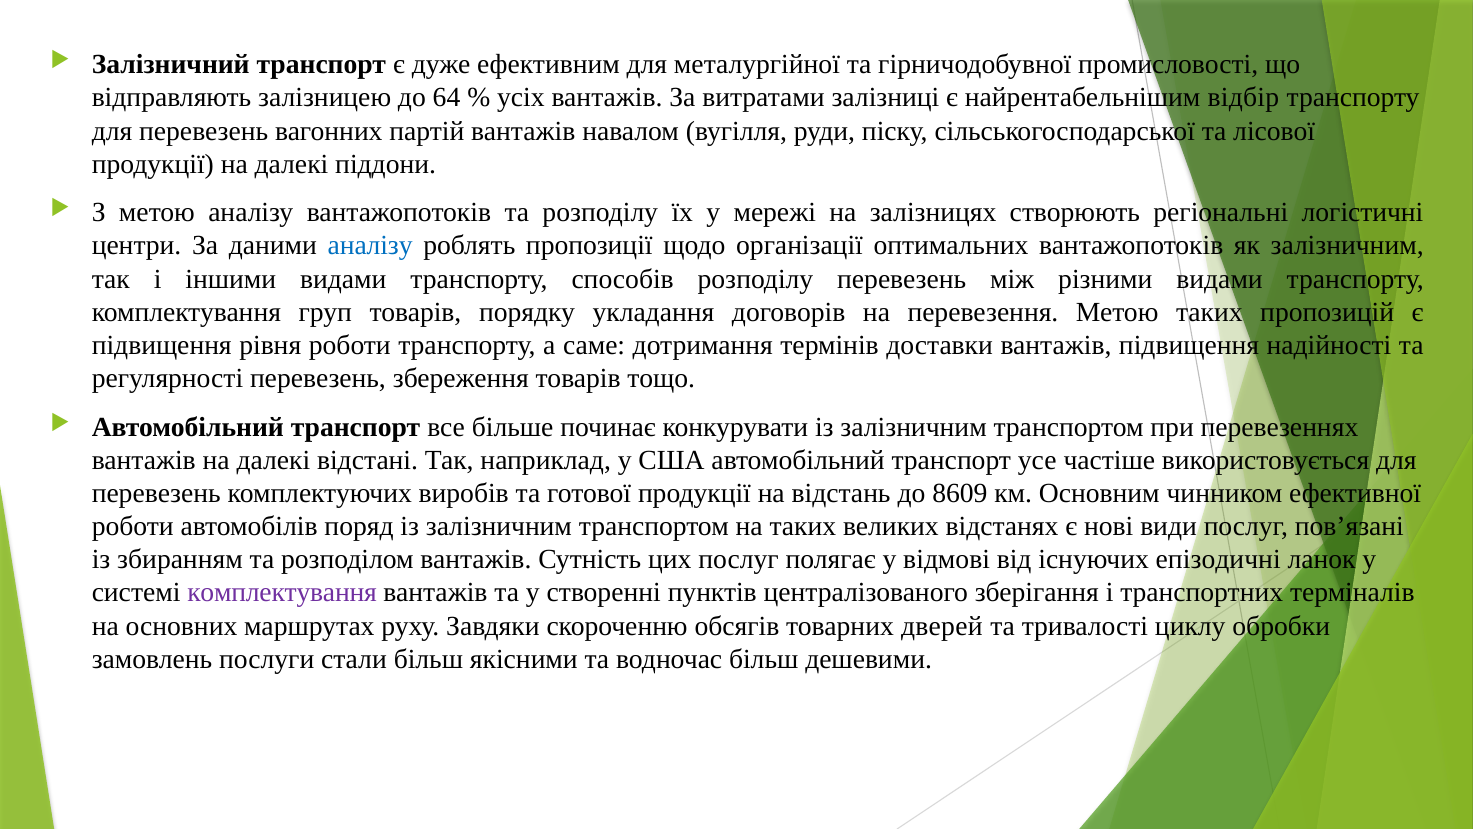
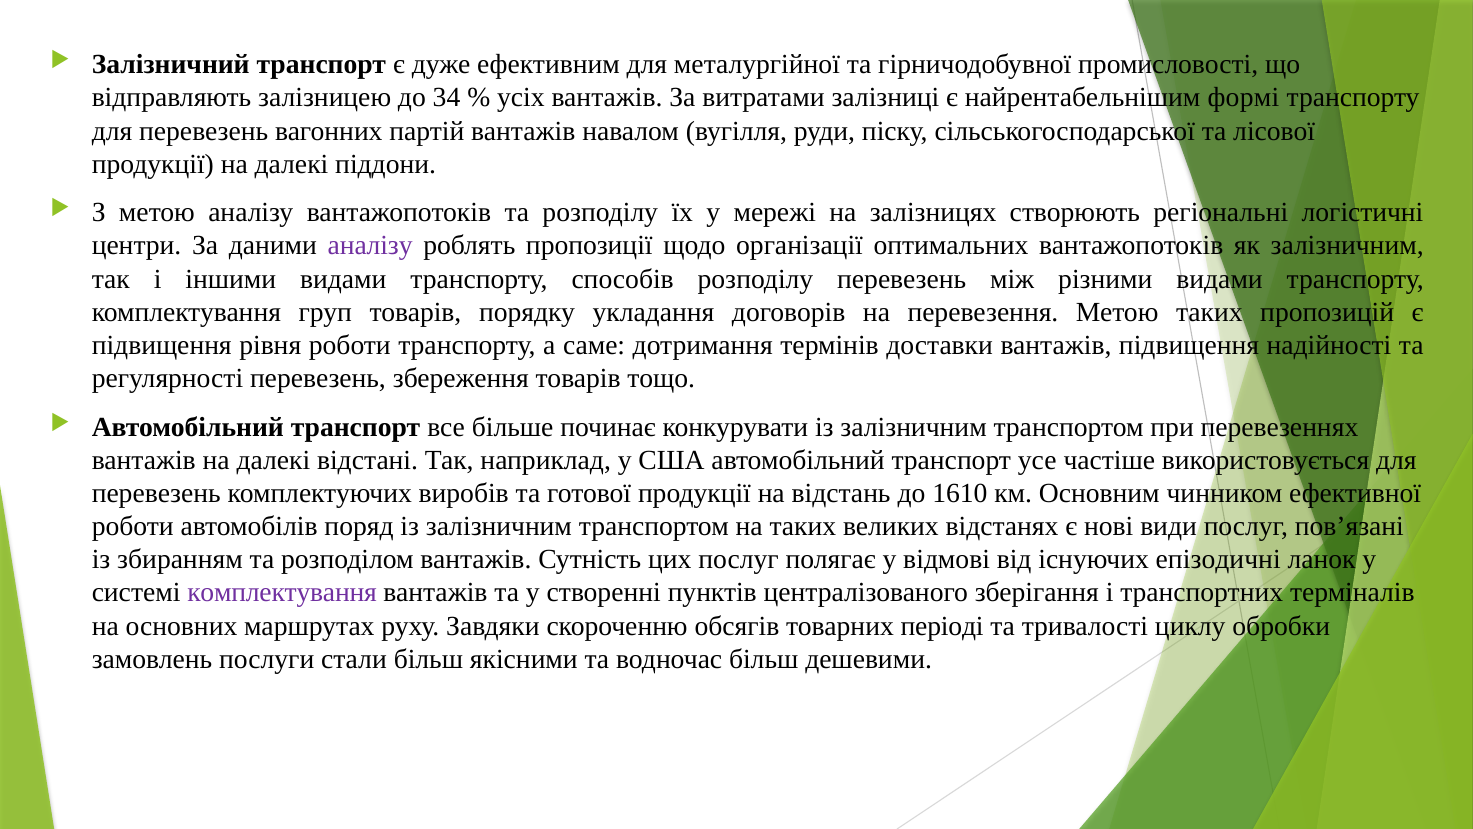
64: 64 -> 34
відбір: відбір -> формі
аналізу at (370, 246) colour: blue -> purple
8609: 8609 -> 1610
дверей: дверей -> періоді
